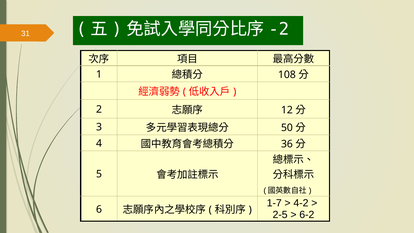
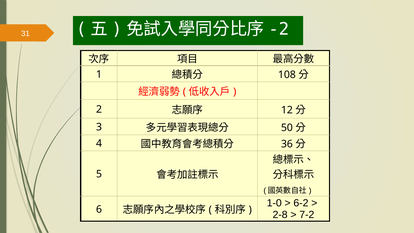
1-7: 1-7 -> 1-0
4-2: 4-2 -> 6-2
2-5: 2-5 -> 2-8
6-2: 6-2 -> 7-2
